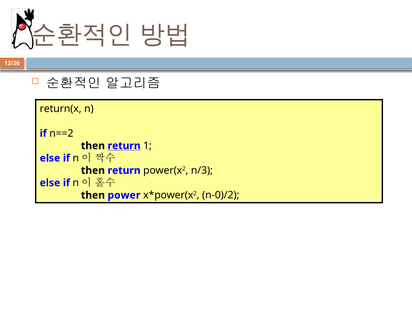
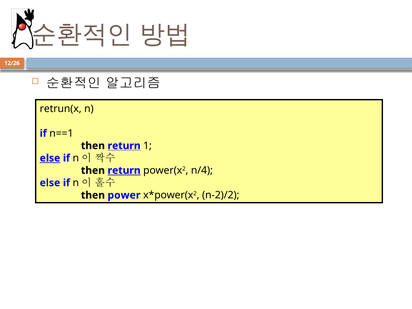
return(x: return(x -> retrun(x
n==2: n==2 -> n==1
else at (50, 158) underline: none -> present
return at (124, 170) underline: none -> present
n/3: n/3 -> n/4
n-0)/2: n-0)/2 -> n-2)/2
